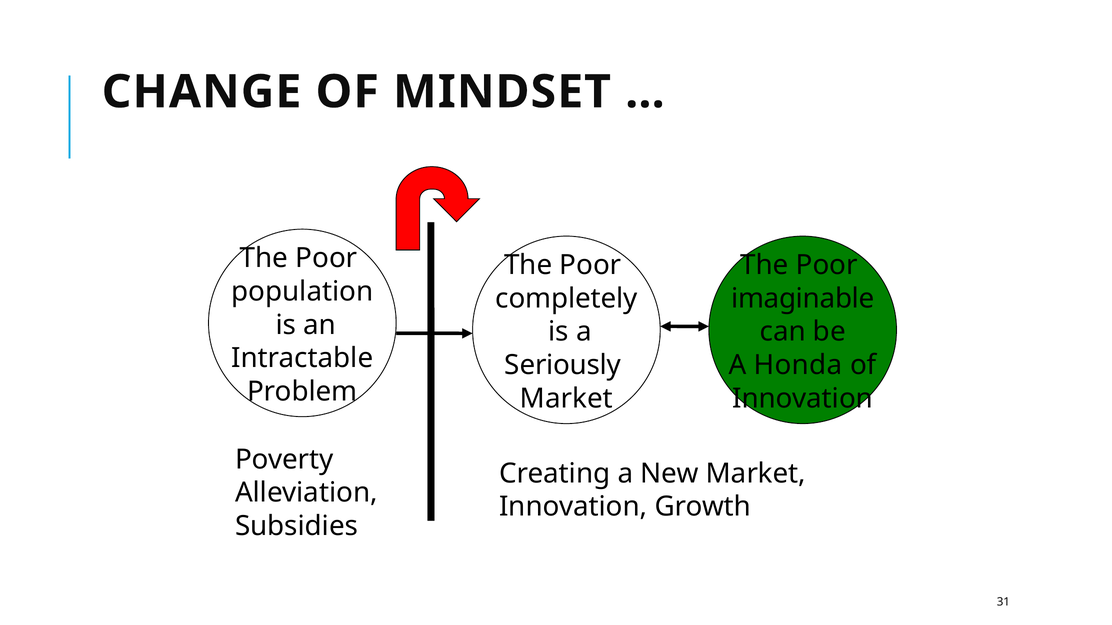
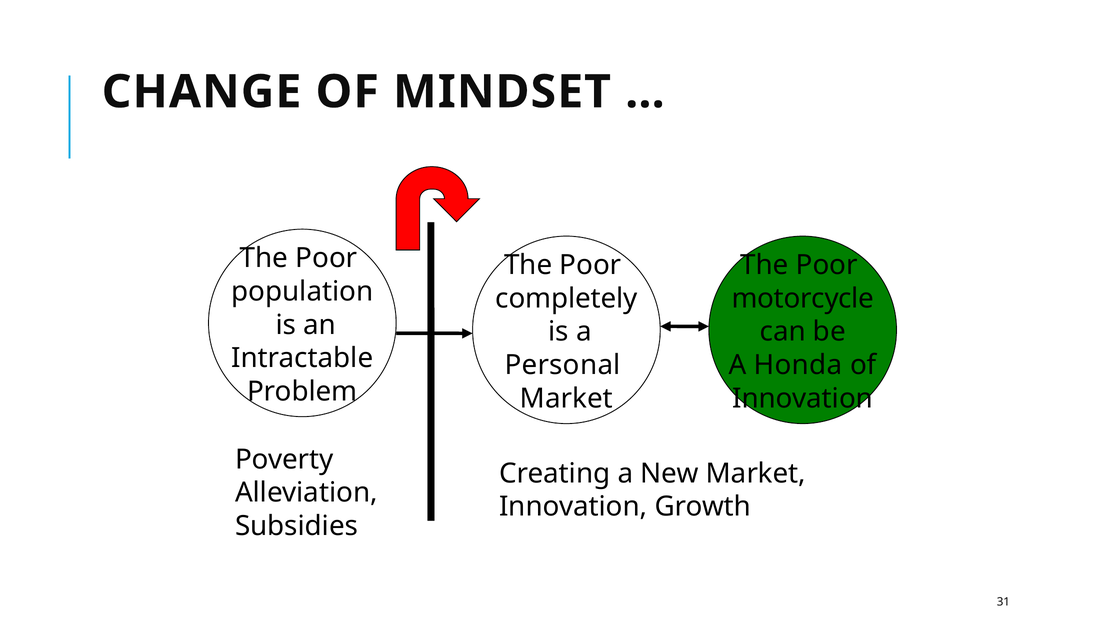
imaginable: imaginable -> motorcycle
Seriously: Seriously -> Personal
